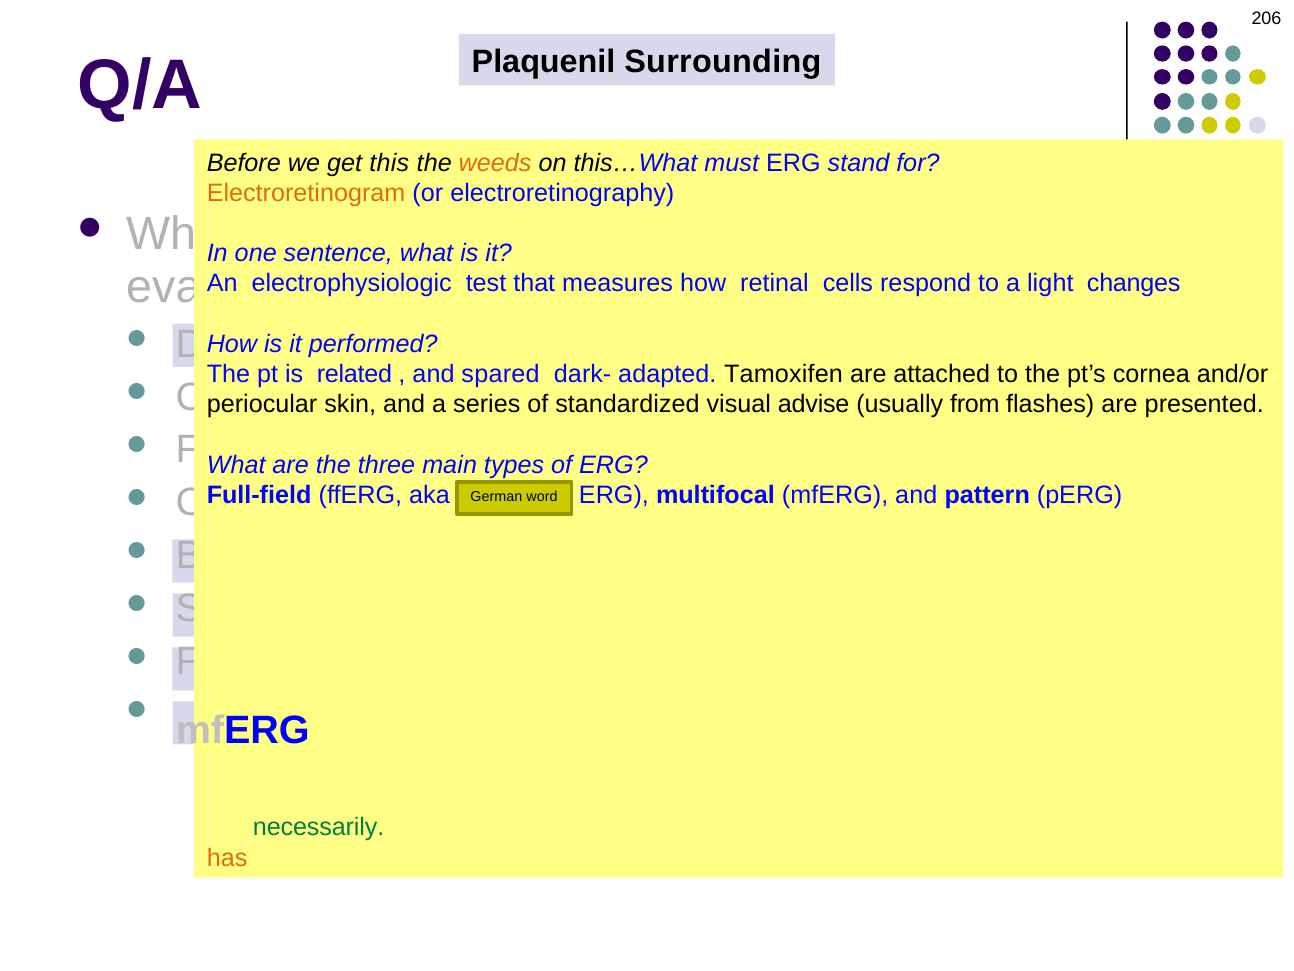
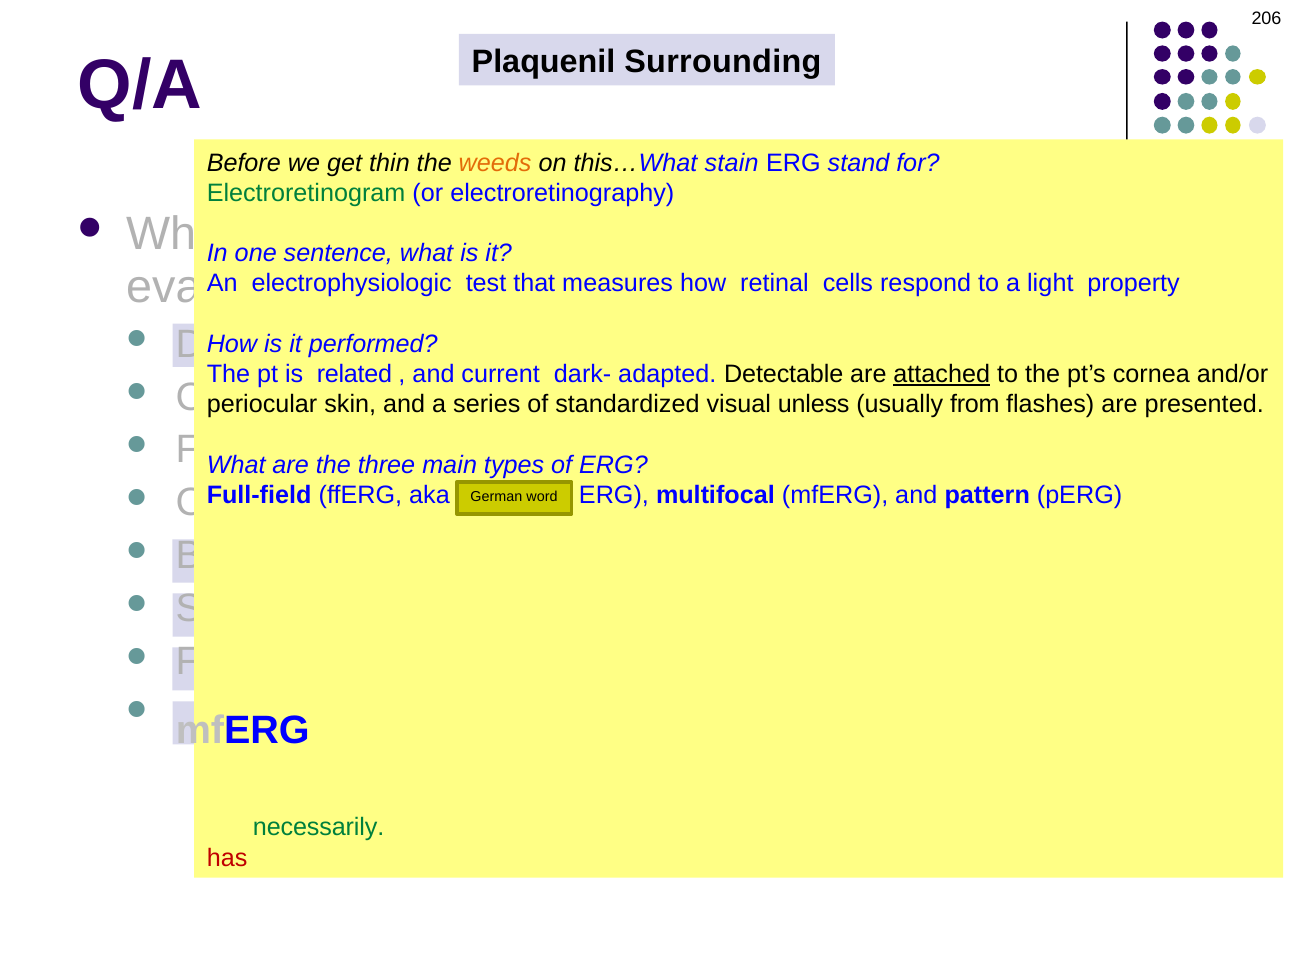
get this: this -> thin
must: must -> stain
Electroretinogram colour: orange -> green
changes: changes -> property
spared: spared -> current
Tamoxifen: Tamoxifen -> Detectable
attached underline: none -> present
advise: advise -> unless
has colour: orange -> red
